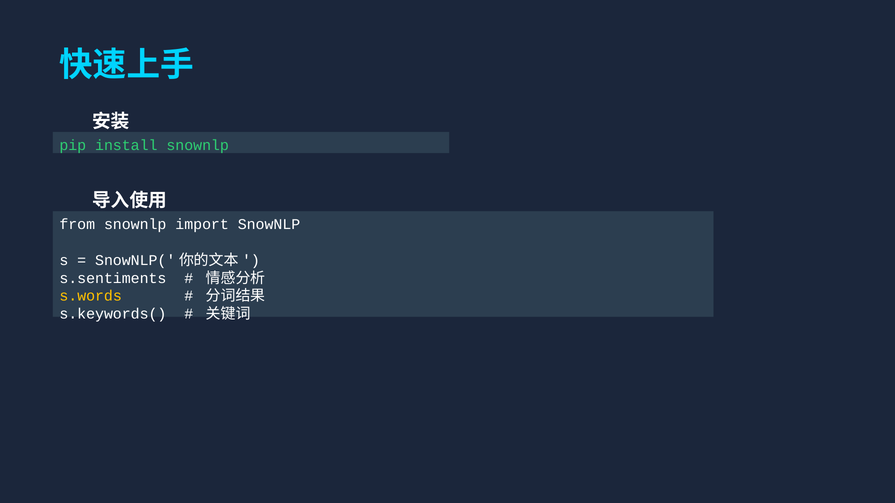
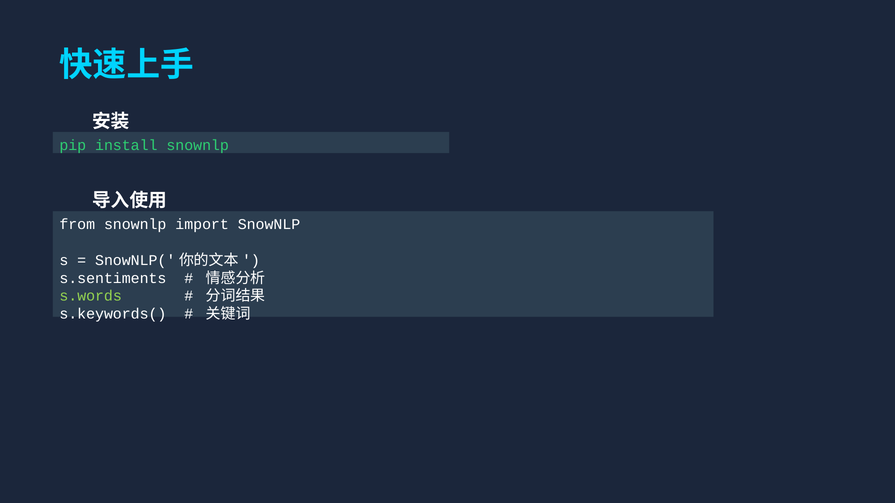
s.words colour: yellow -> light green
